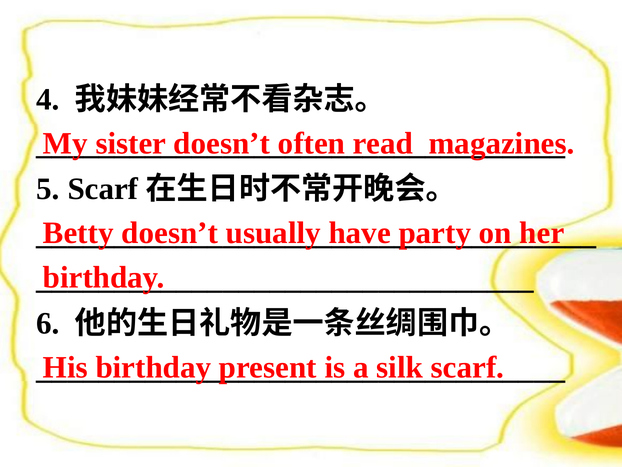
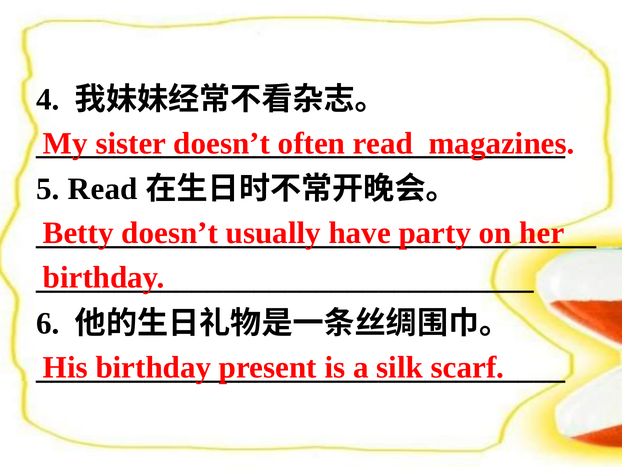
5 Scarf: Scarf -> Read
